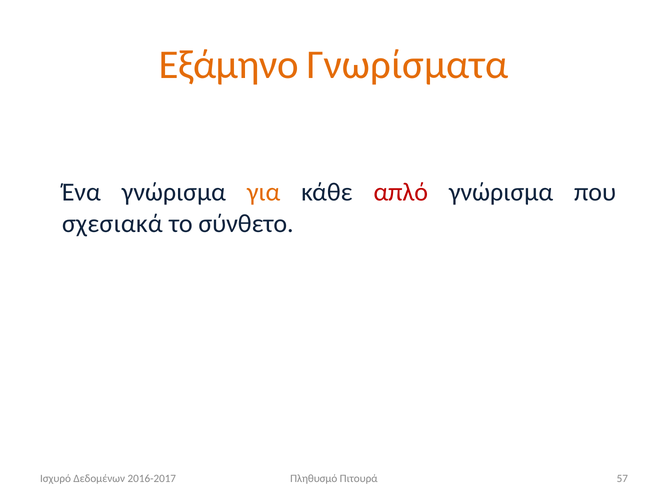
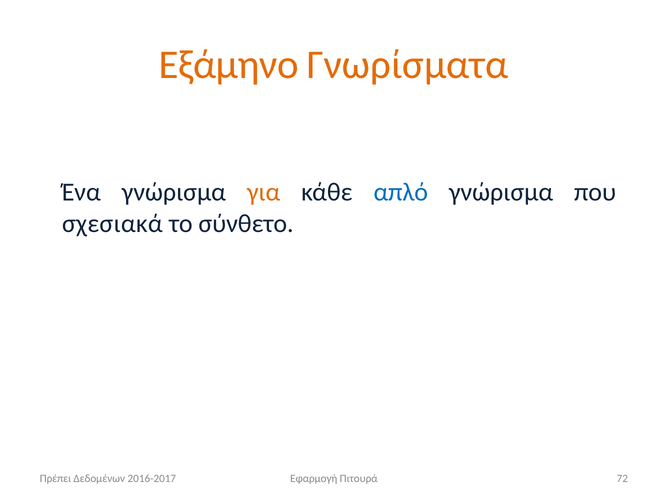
απλό colour: red -> blue
Ισχυρό: Ισχυρό -> Πρέπει
Πληθυσμό: Πληθυσμό -> Εφαρμογή
57: 57 -> 72
